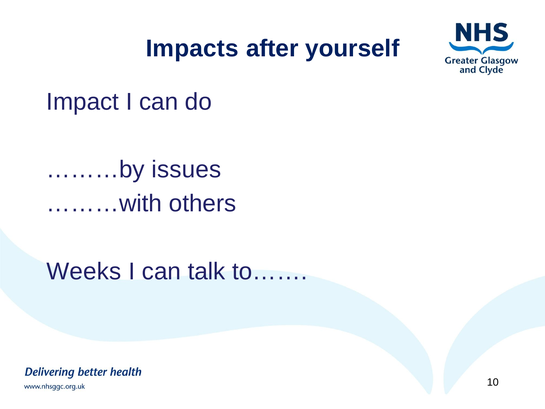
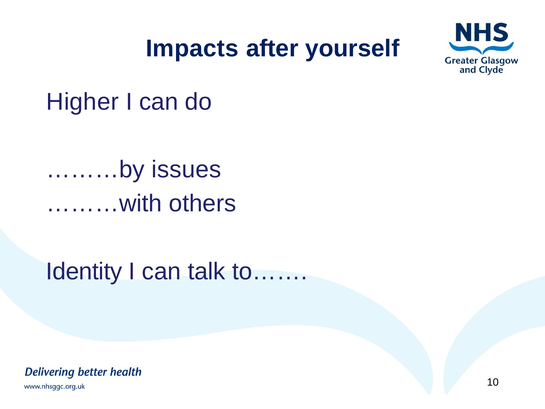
Impact: Impact -> Higher
Weeks: Weeks -> Identity
